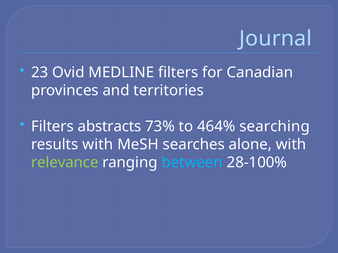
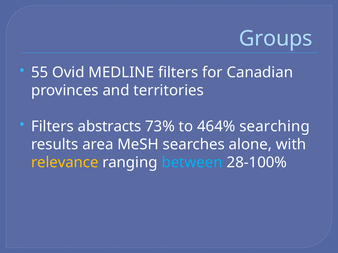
Journal: Journal -> Groups
23: 23 -> 55
results with: with -> area
relevance colour: light green -> yellow
